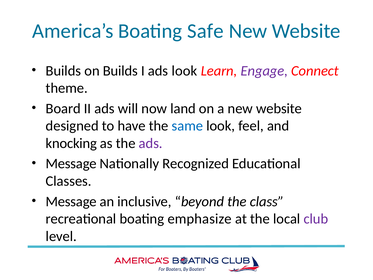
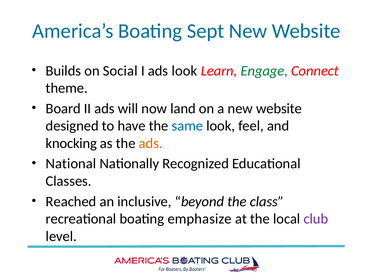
Safe: Safe -> Sept
on Builds: Builds -> Social
Engage colour: purple -> green
ads at (151, 143) colour: purple -> orange
Message at (71, 164): Message -> National
Message at (71, 201): Message -> Reached
